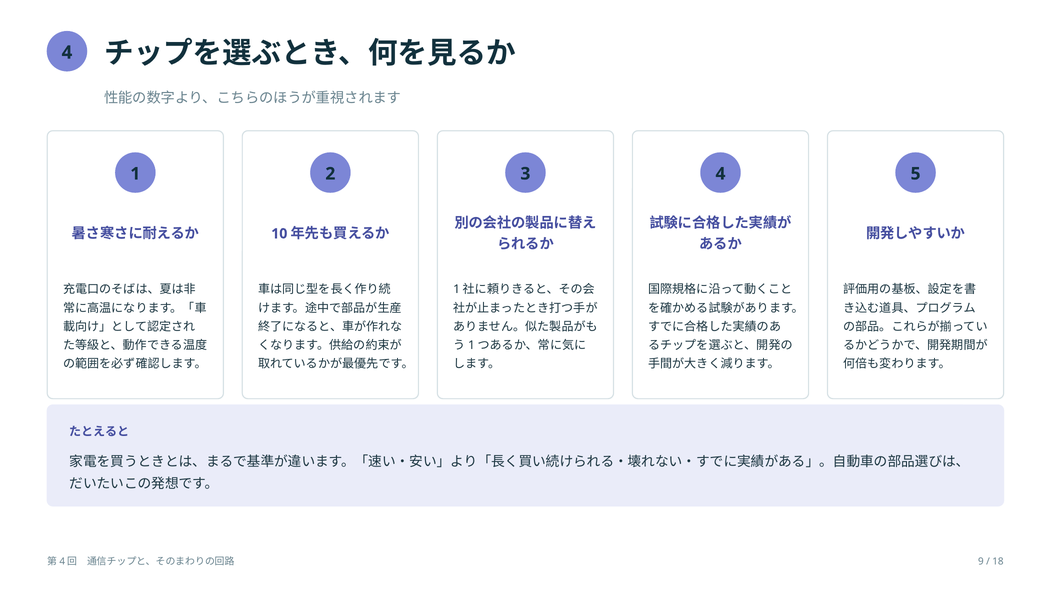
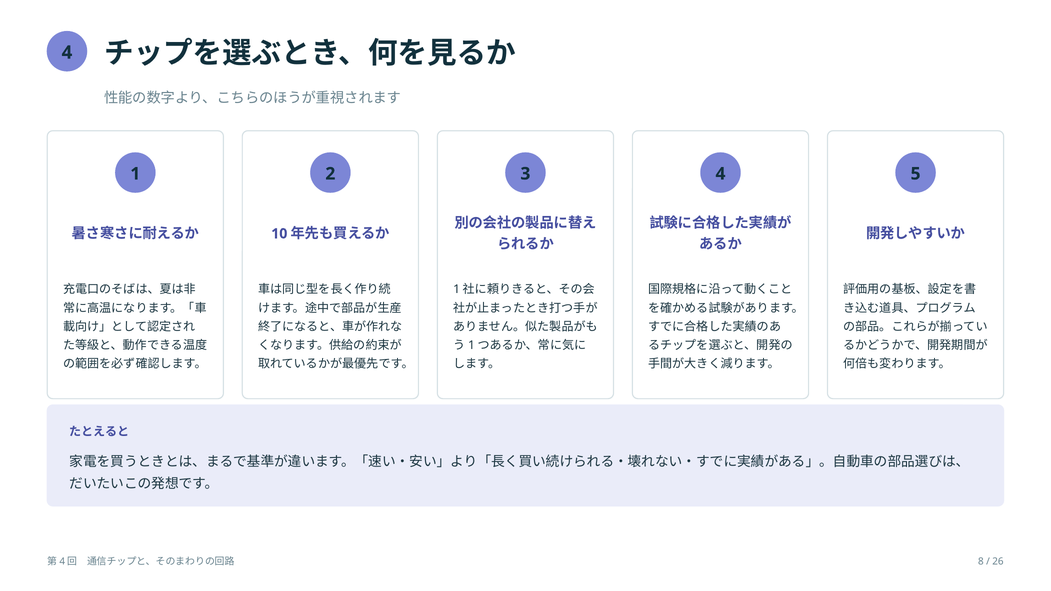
9: 9 -> 8
18: 18 -> 26
